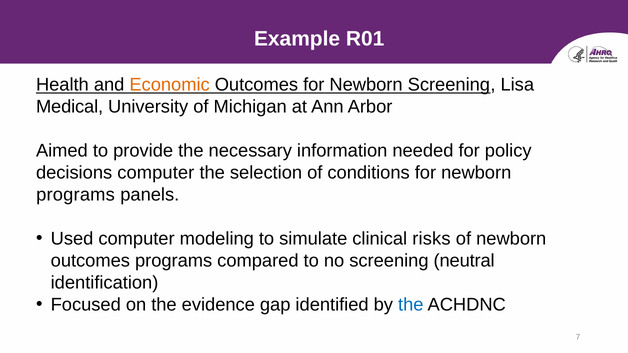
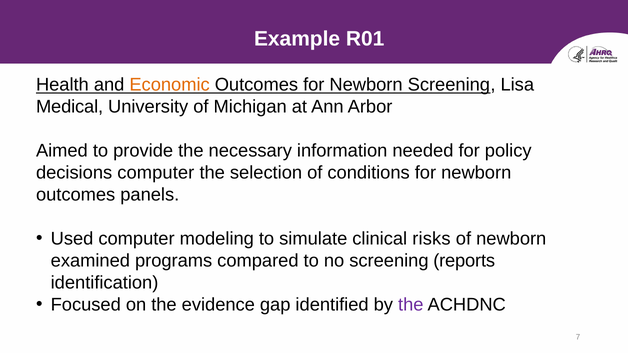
programs at (76, 195): programs -> outcomes
outcomes at (90, 261): outcomes -> examined
neutral: neutral -> reports
the at (411, 305) colour: blue -> purple
